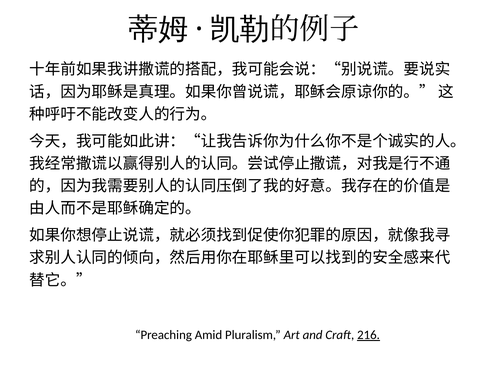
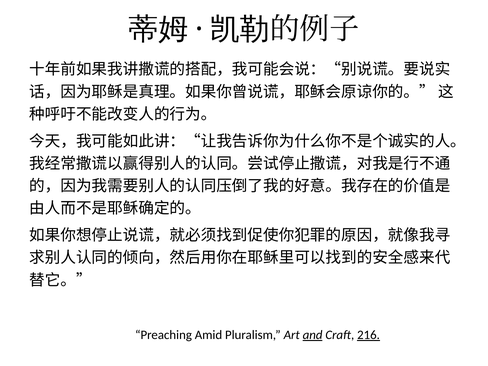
and underline: none -> present
